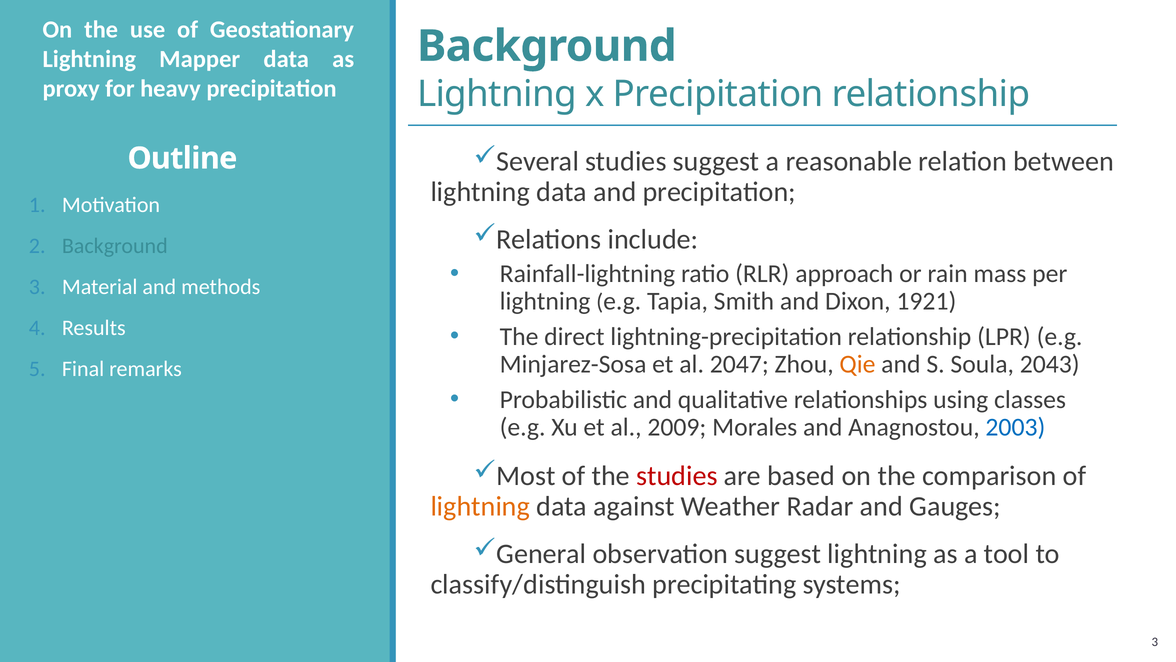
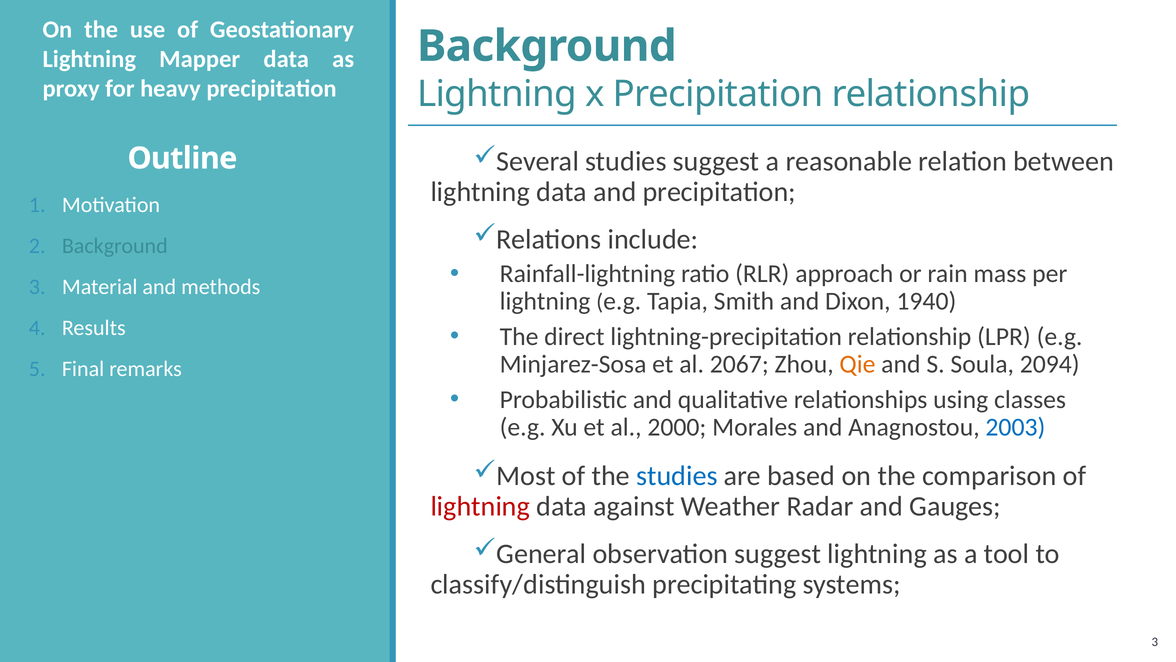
1921: 1921 -> 1940
2047: 2047 -> 2067
2043: 2043 -> 2094
2009: 2009 -> 2000
studies at (677, 476) colour: red -> blue
lightning at (480, 506) colour: orange -> red
